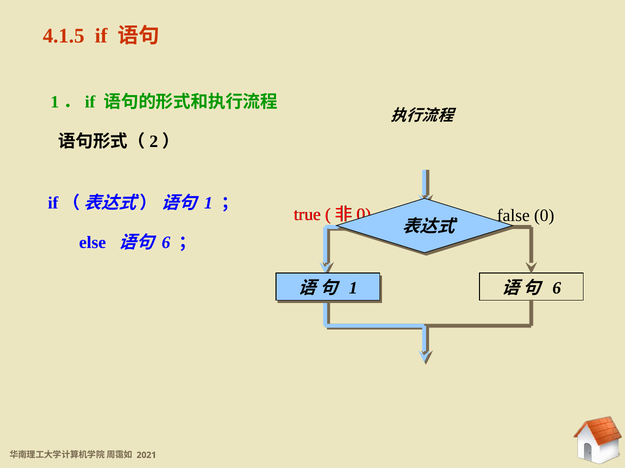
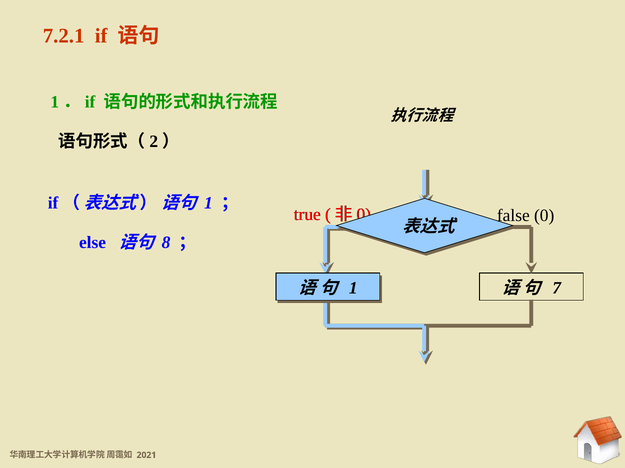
4.1.5: 4.1.5 -> 7.2.1
6 at (166, 243): 6 -> 8
6 at (557, 288): 6 -> 7
